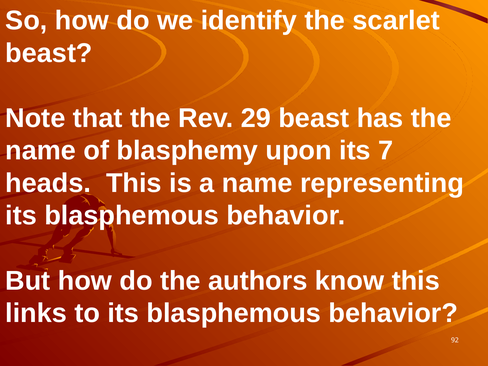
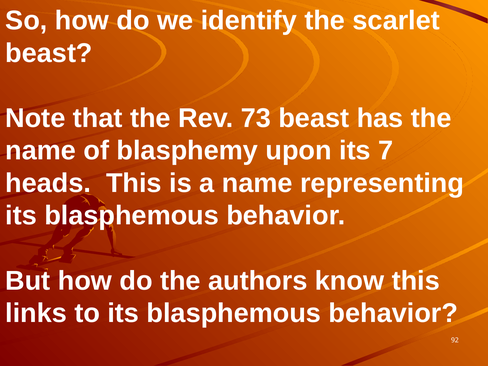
29: 29 -> 73
